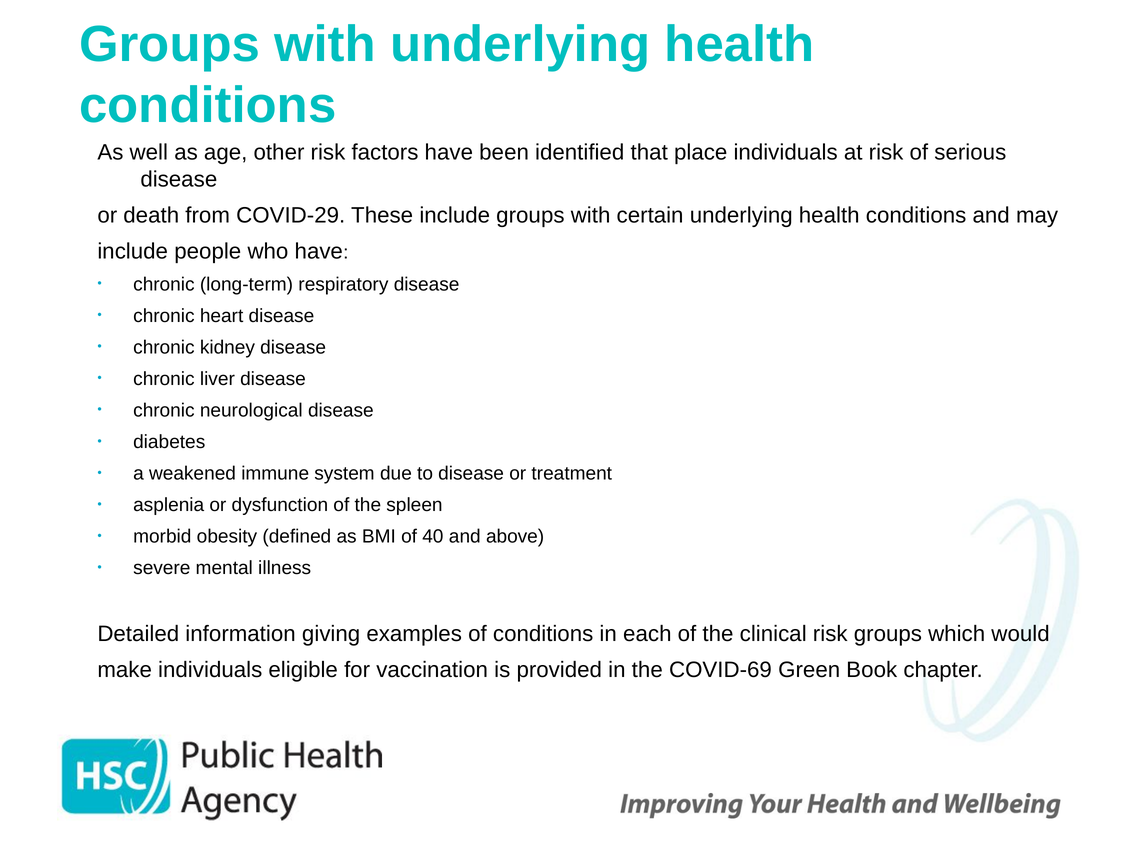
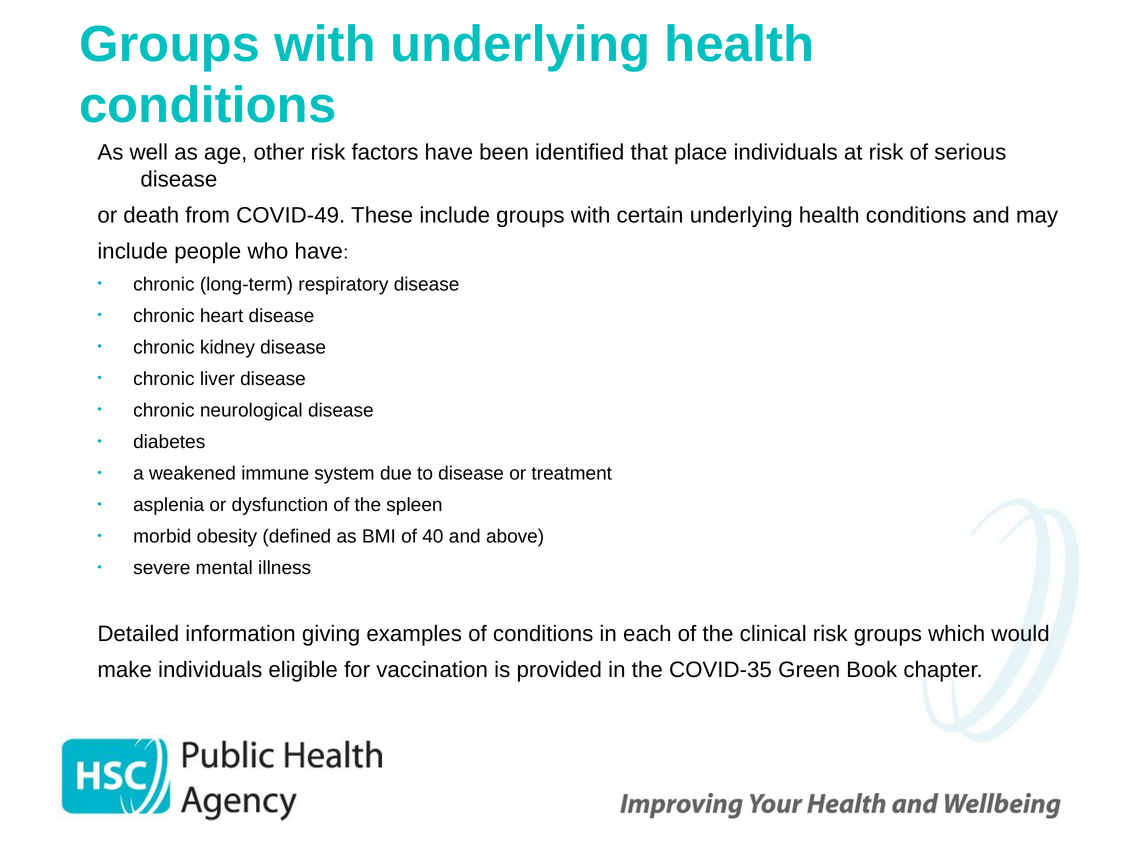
COVID-29: COVID-29 -> COVID-49
COVID-69: COVID-69 -> COVID-35
